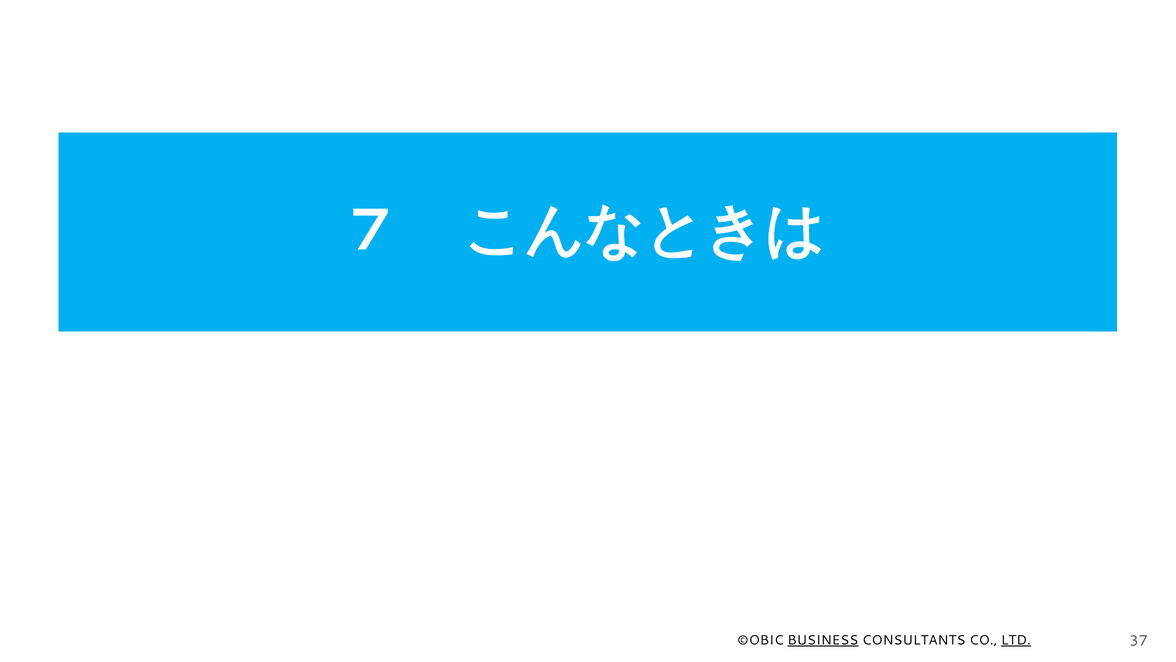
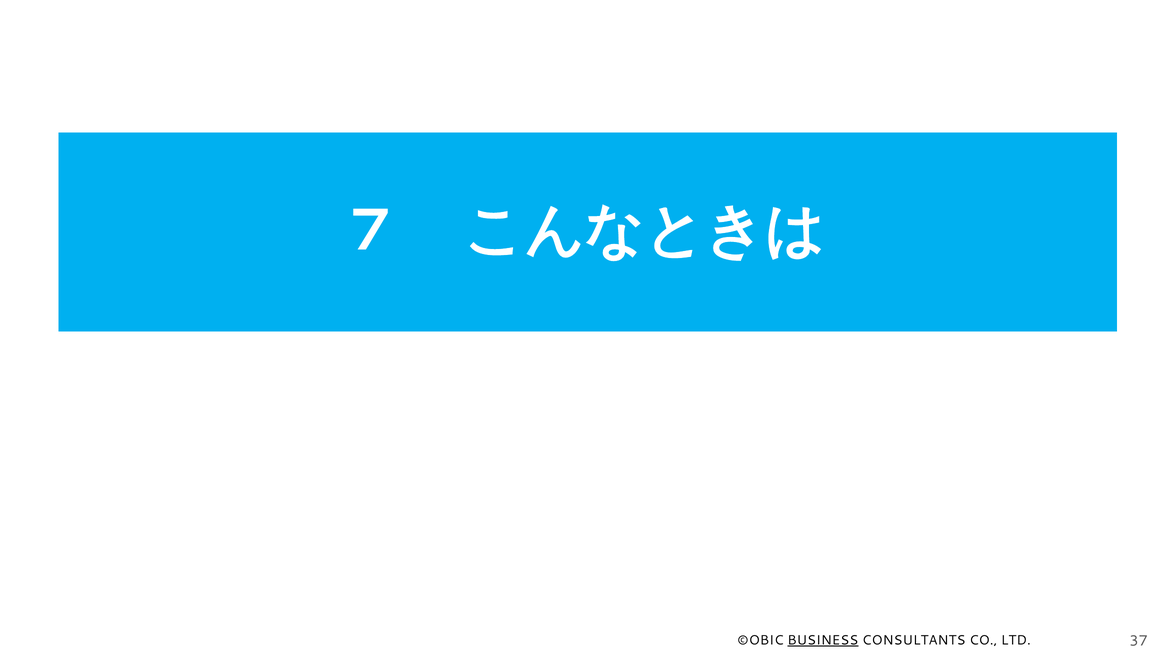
LTD underline: present -> none
